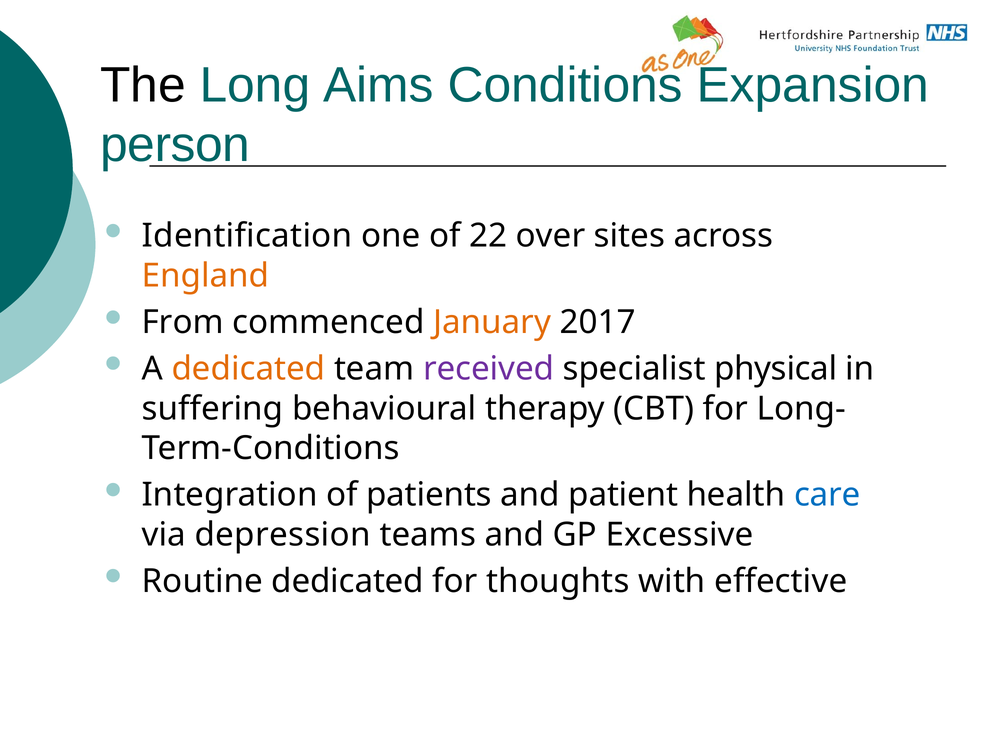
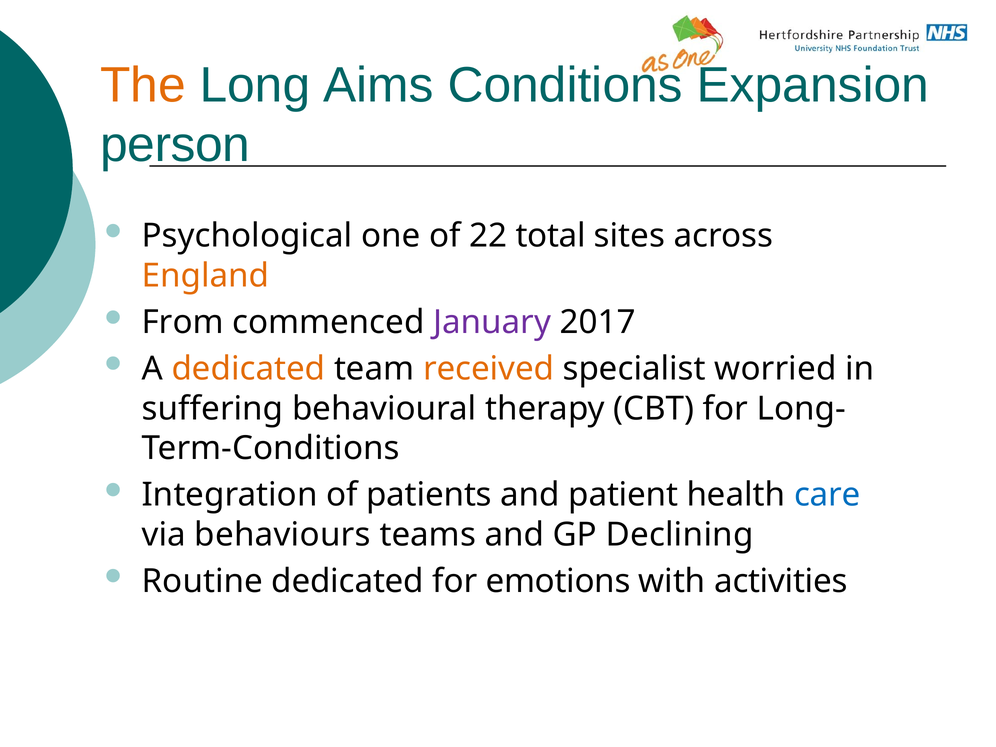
The colour: black -> orange
Identification: Identification -> Psychological
over: over -> total
January colour: orange -> purple
received colour: purple -> orange
physical: physical -> worried
depression: depression -> behaviours
Excessive: Excessive -> Declining
thoughts: thoughts -> emotions
effective: effective -> activities
